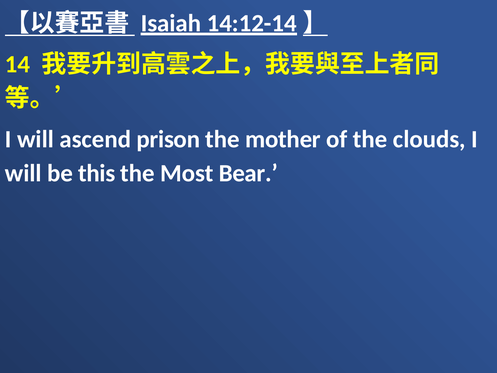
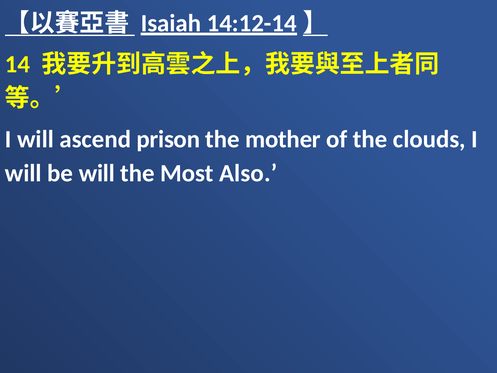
be this: this -> will
Bear: Bear -> Also
